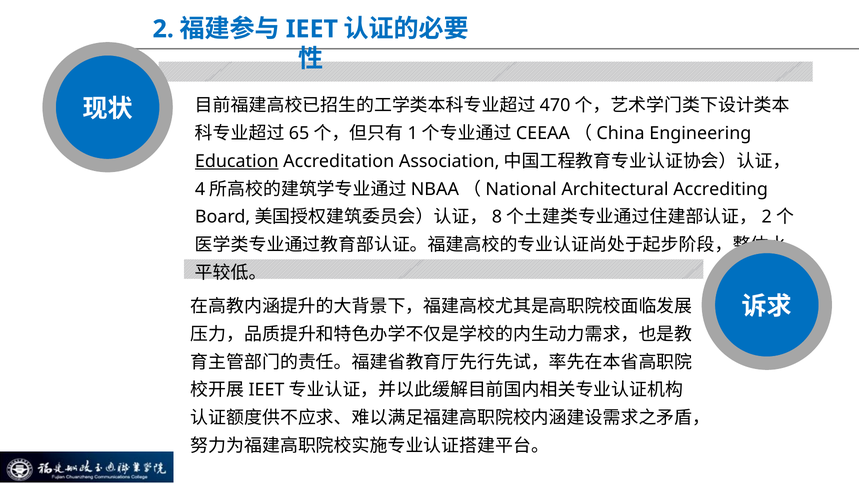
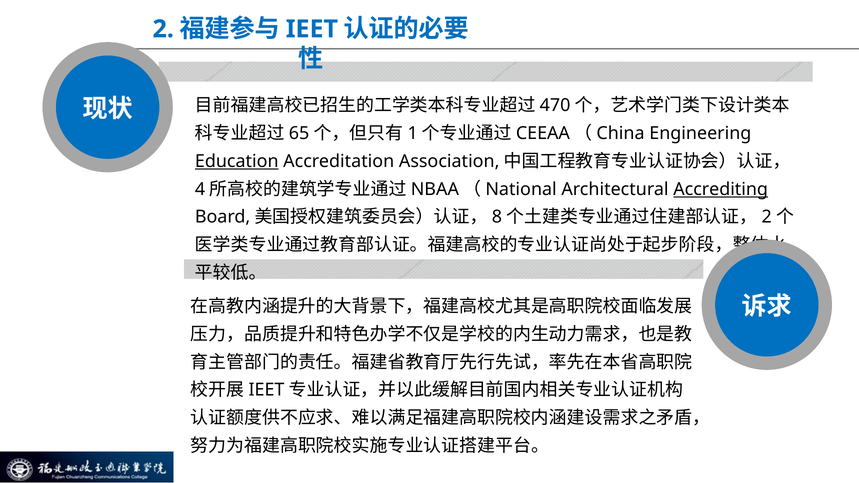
Accrediting underline: none -> present
